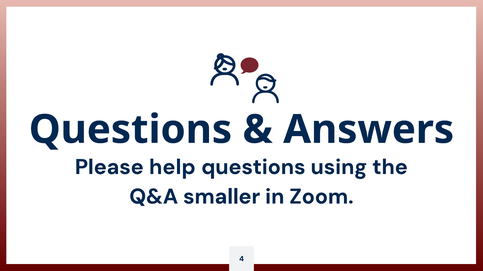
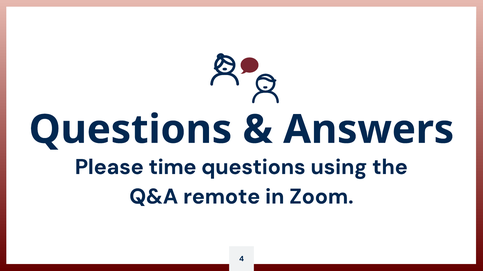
help: help -> time
smaller: smaller -> remote
